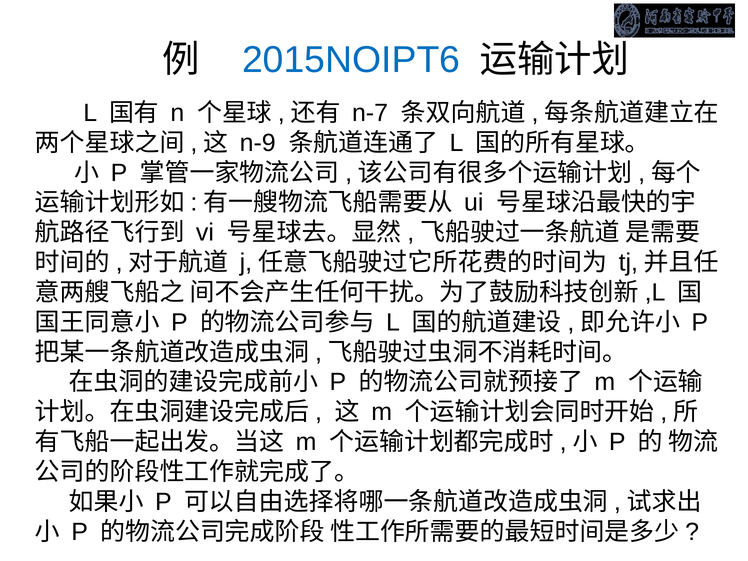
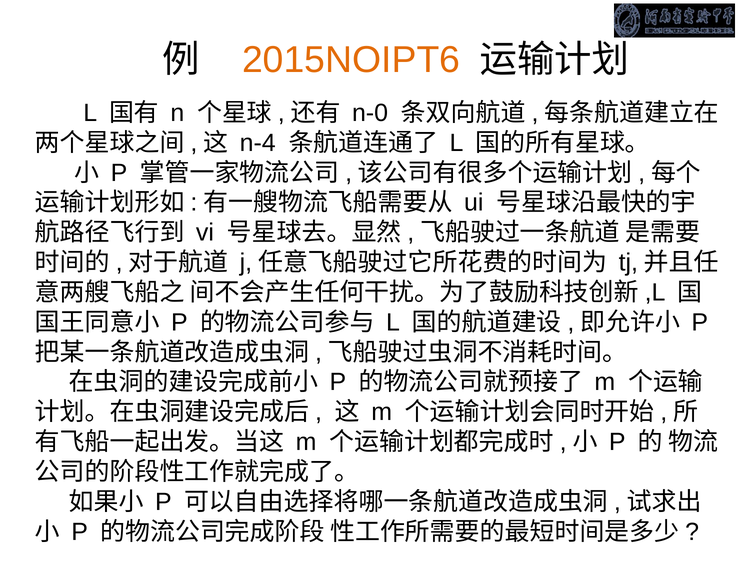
2015NOIPT6 colour: blue -> orange
n-7: n-7 -> n-0
n-9: n-9 -> n-4
